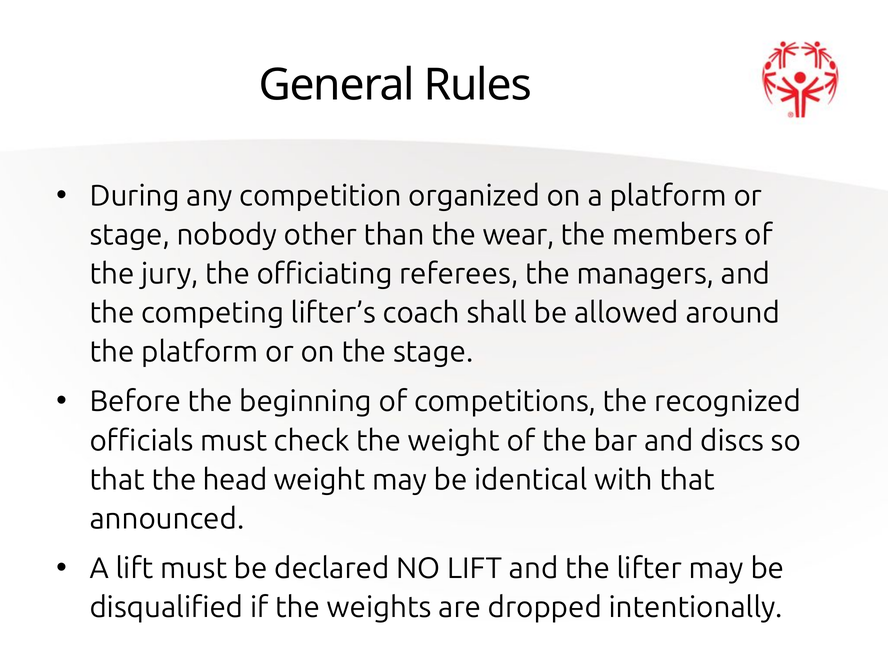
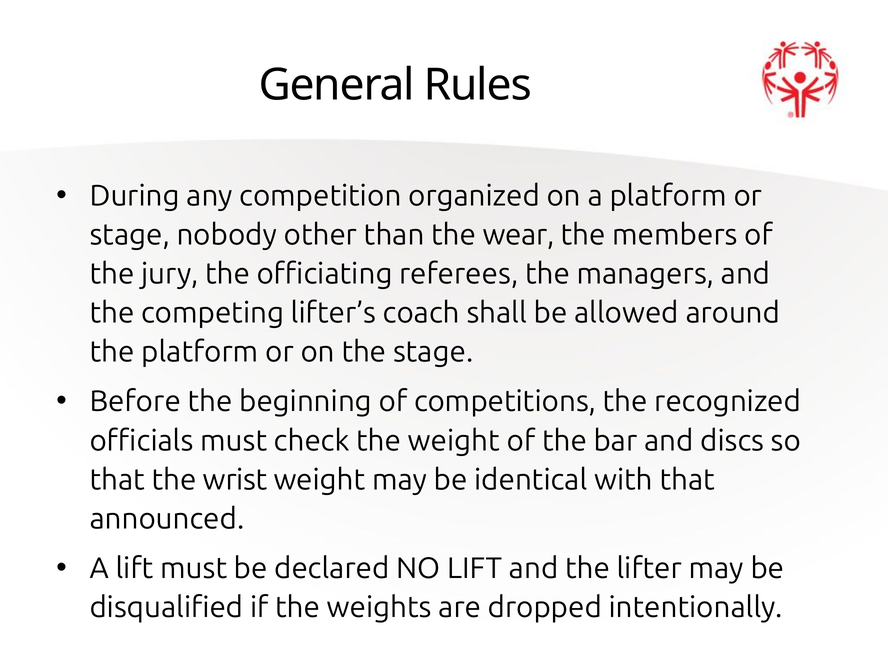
head: head -> wrist
